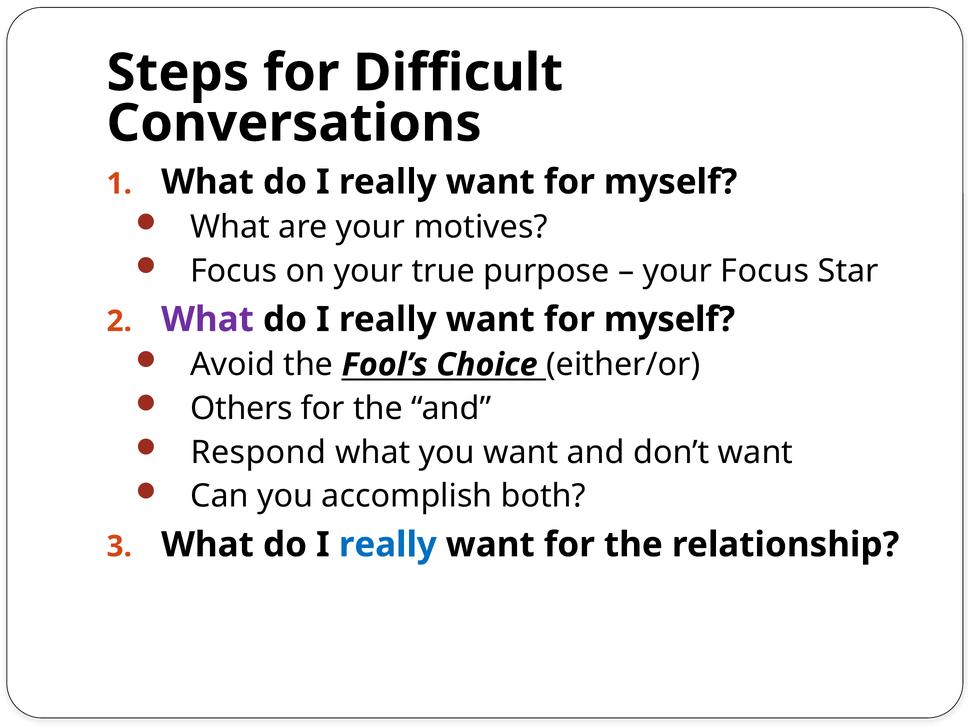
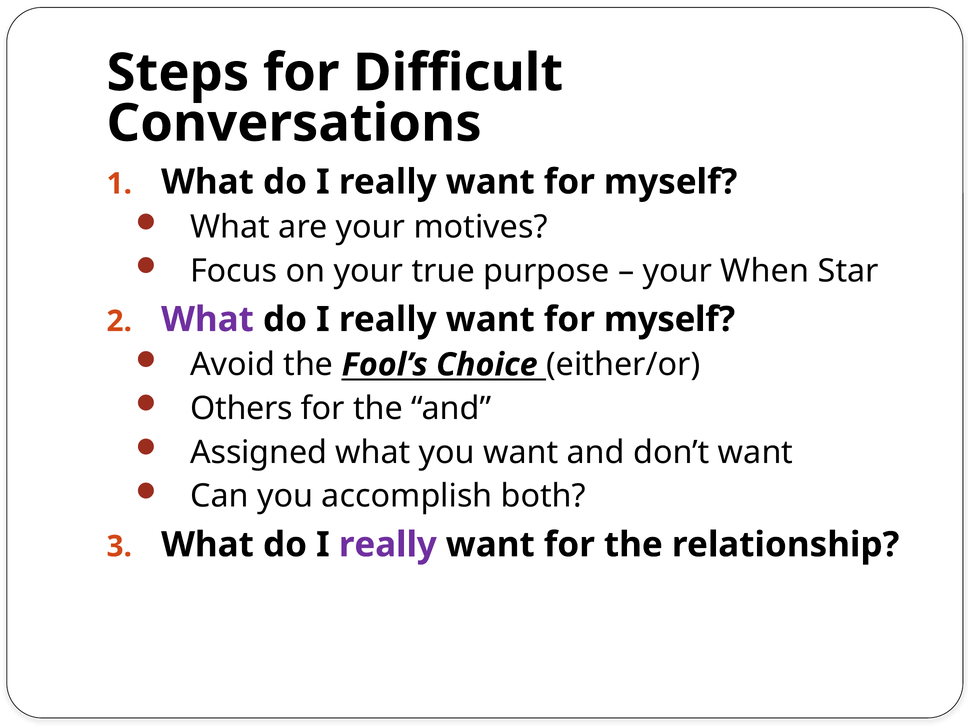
your Focus: Focus -> When
Respond: Respond -> Assigned
really at (388, 544) colour: blue -> purple
